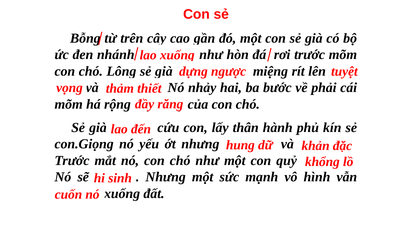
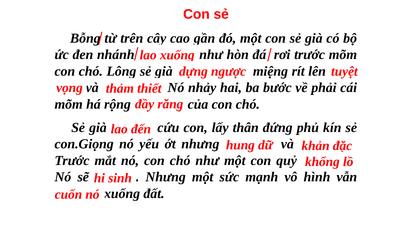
hành: hành -> đứng
